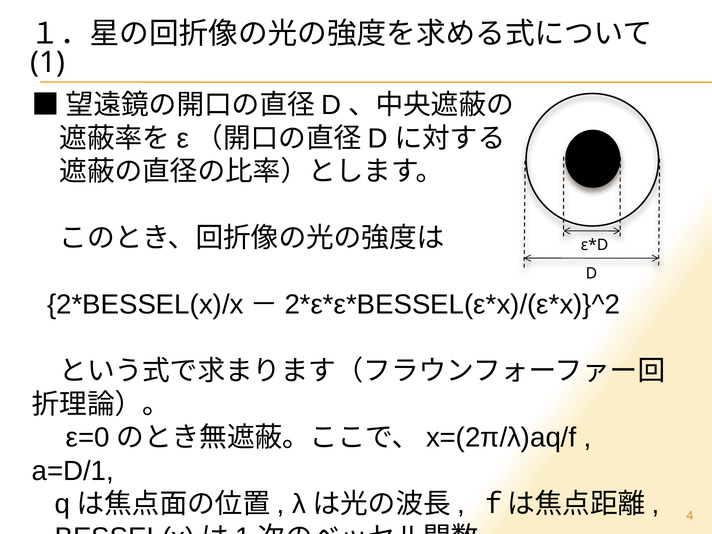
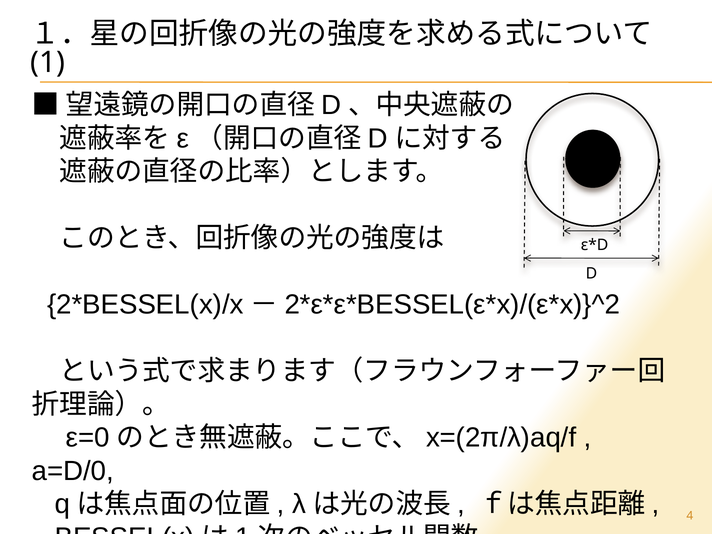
a=D/1: a=D/1 -> a=D/0
